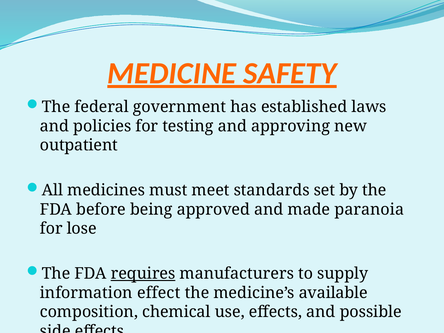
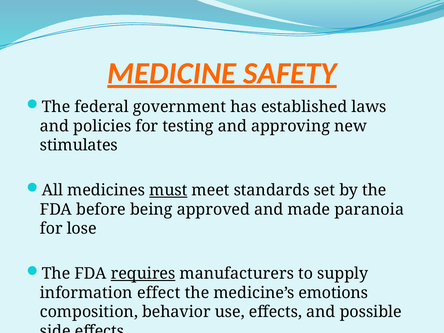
outpatient: outpatient -> stimulates
must underline: none -> present
available: available -> emotions
chemical: chemical -> behavior
